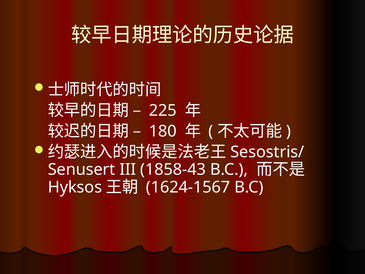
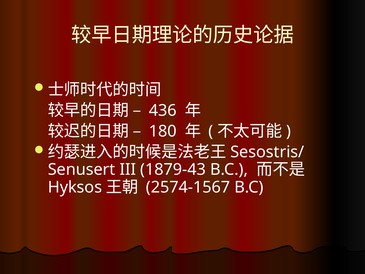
225: 225 -> 436
1858-43: 1858-43 -> 1879-43
1624-1567: 1624-1567 -> 2574-1567
